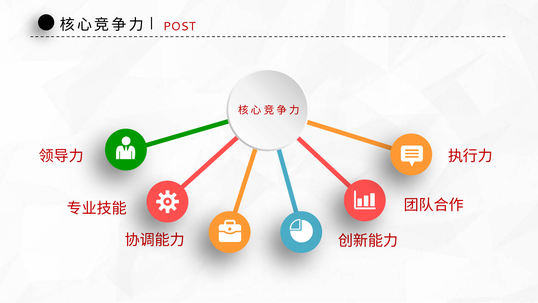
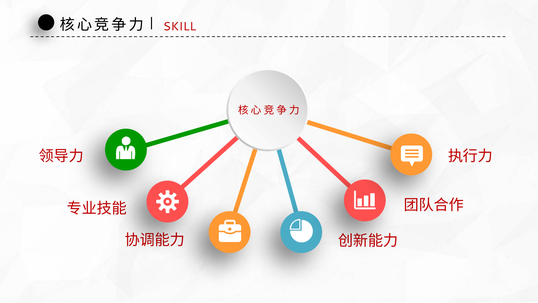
POST: POST -> SKILL
